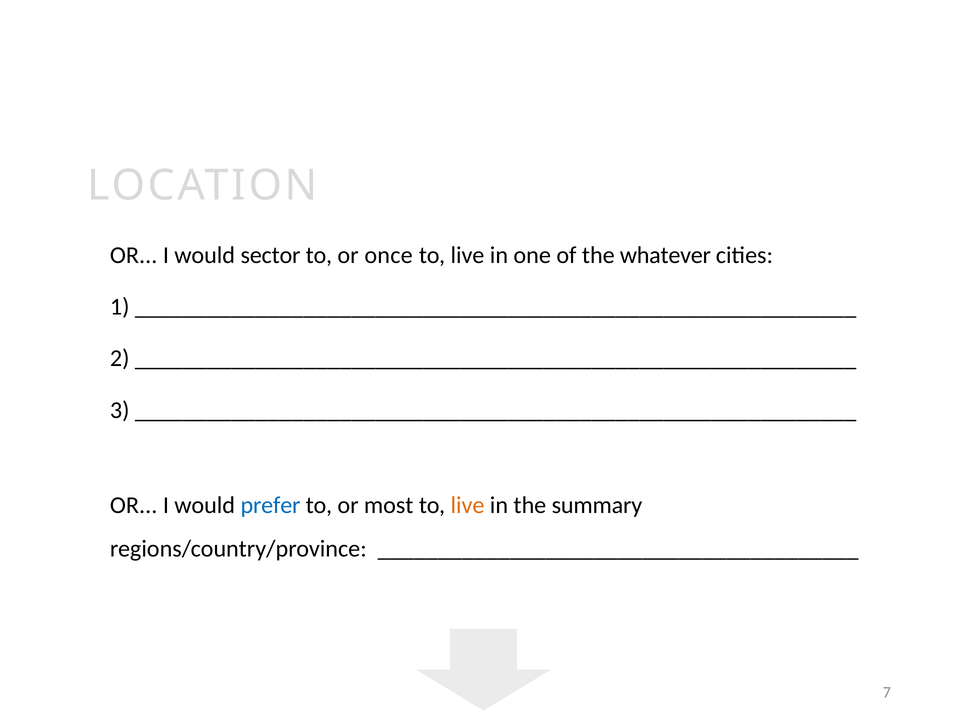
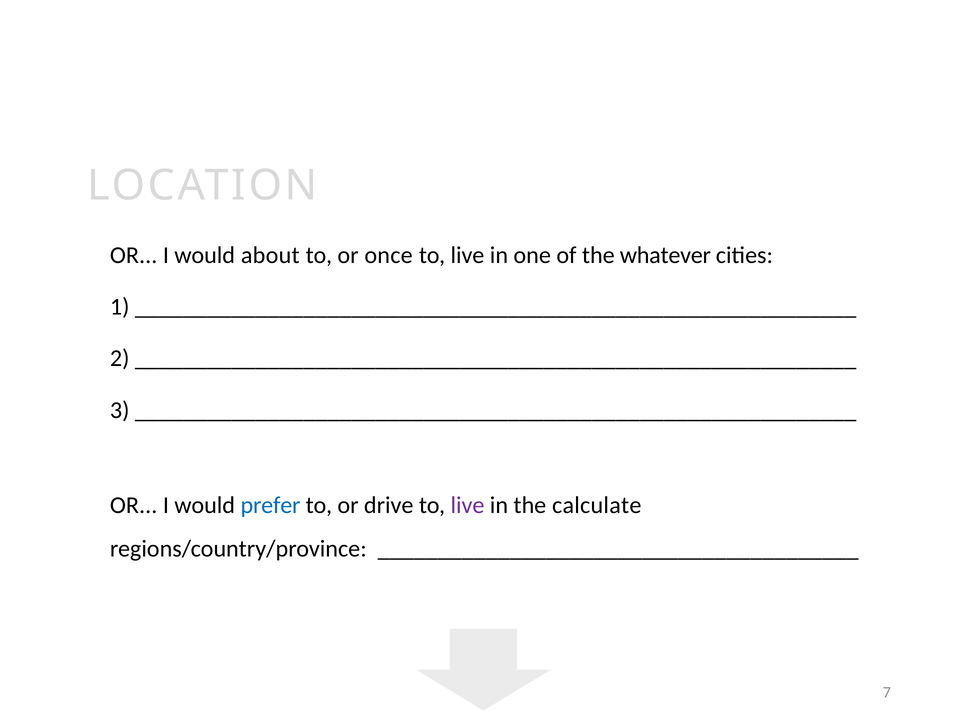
sector: sector -> about
most: most -> drive
live at (468, 505) colour: orange -> purple
summary: summary -> calculate
